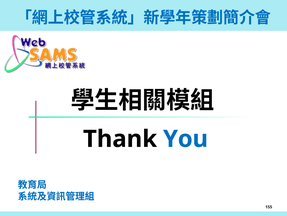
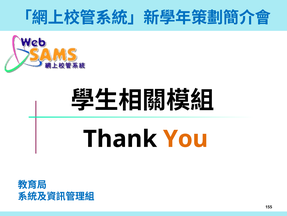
You colour: blue -> orange
